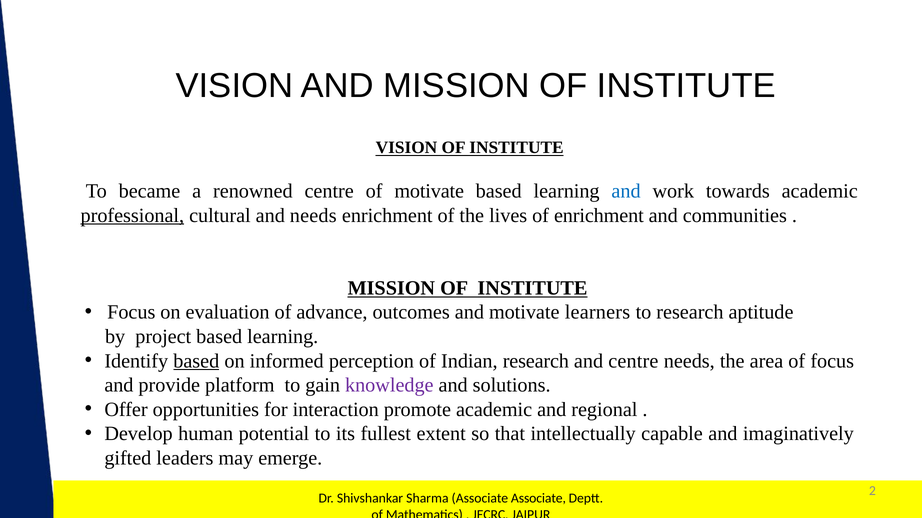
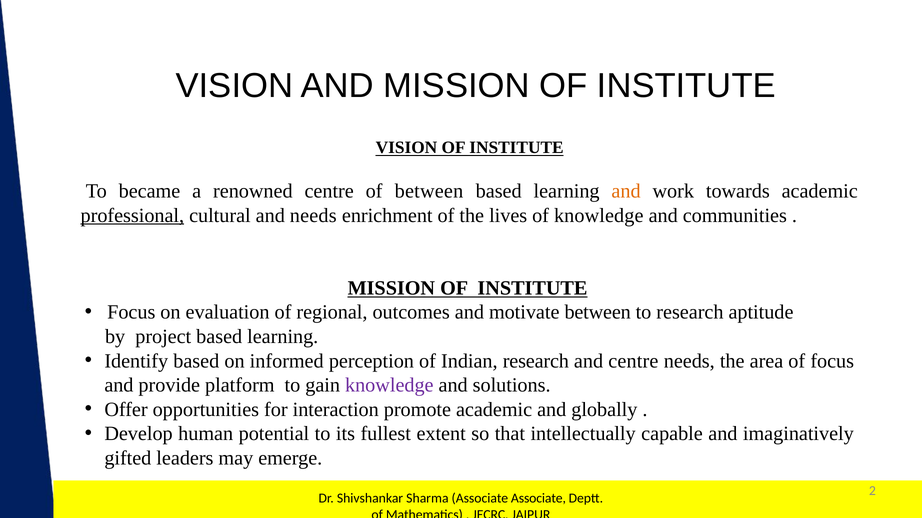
of motivate: motivate -> between
and at (626, 191) colour: blue -> orange
of enrichment: enrichment -> knowledge
advance: advance -> regional
motivate learners: learners -> between
based at (196, 361) underline: present -> none
regional: regional -> globally
